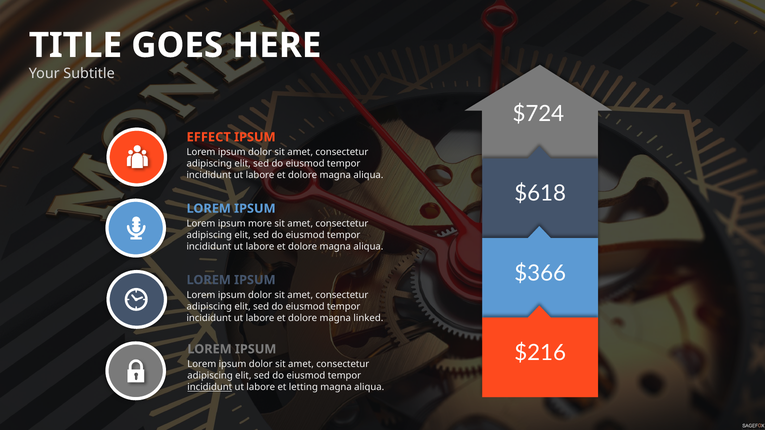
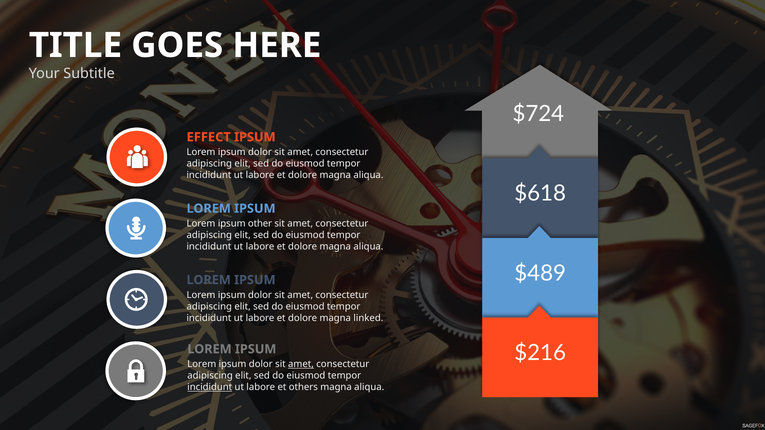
more: more -> other
$366: $366 -> $489
amet at (301, 364) underline: none -> present
letting: letting -> others
